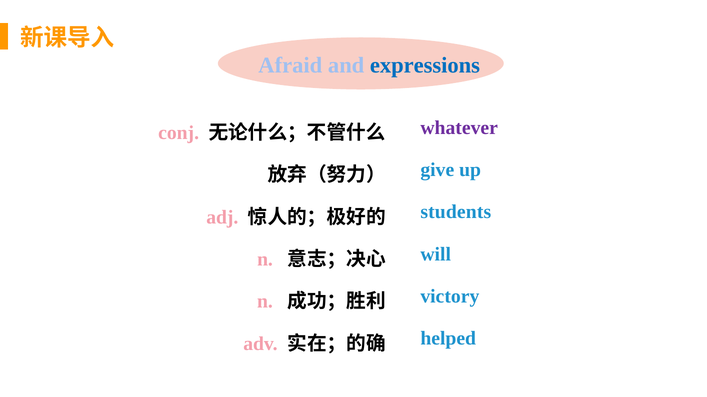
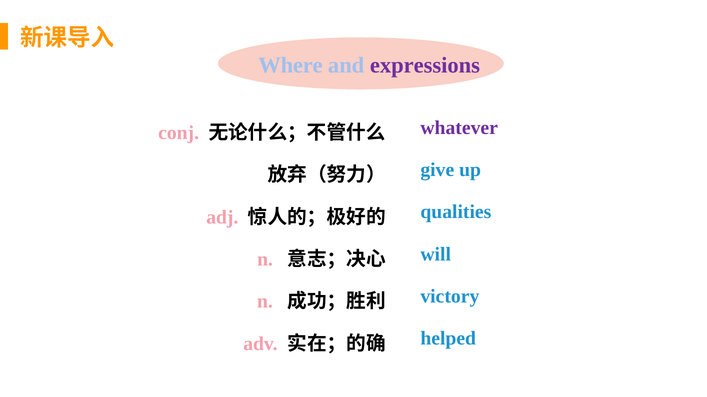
Afraid: Afraid -> Where
expressions colour: blue -> purple
students: students -> qualities
